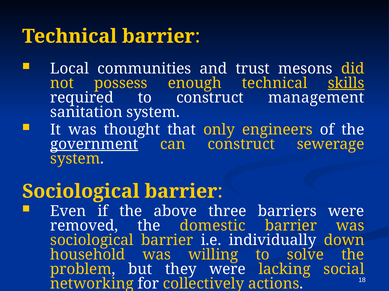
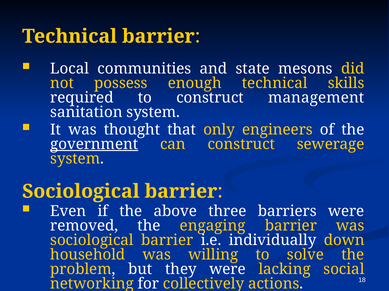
trust: trust -> state
skills underline: present -> none
domestic: domestic -> engaging
